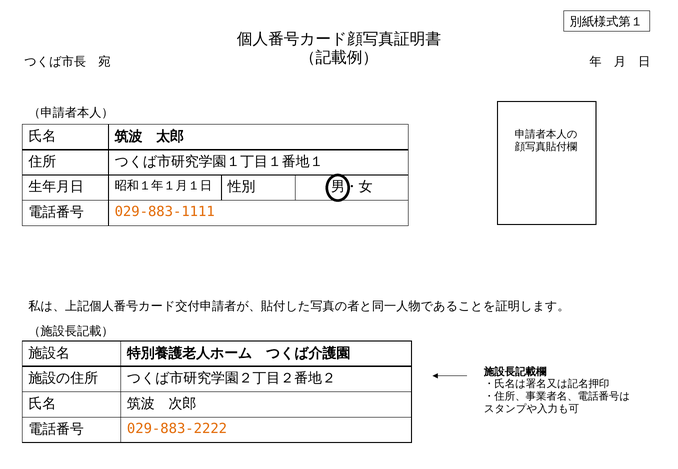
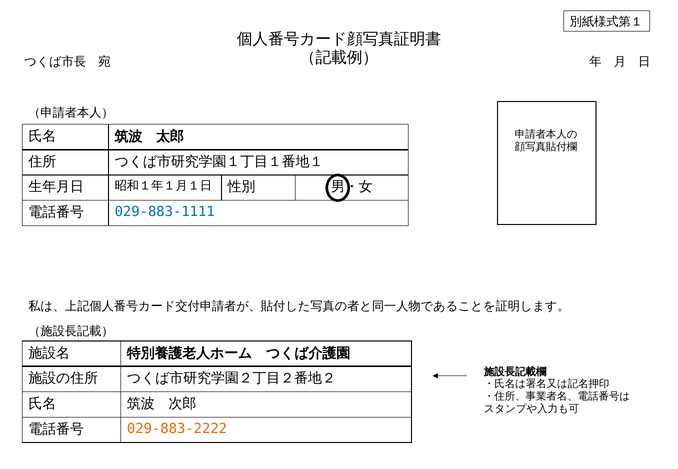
029-883-1111 colour: orange -> blue
